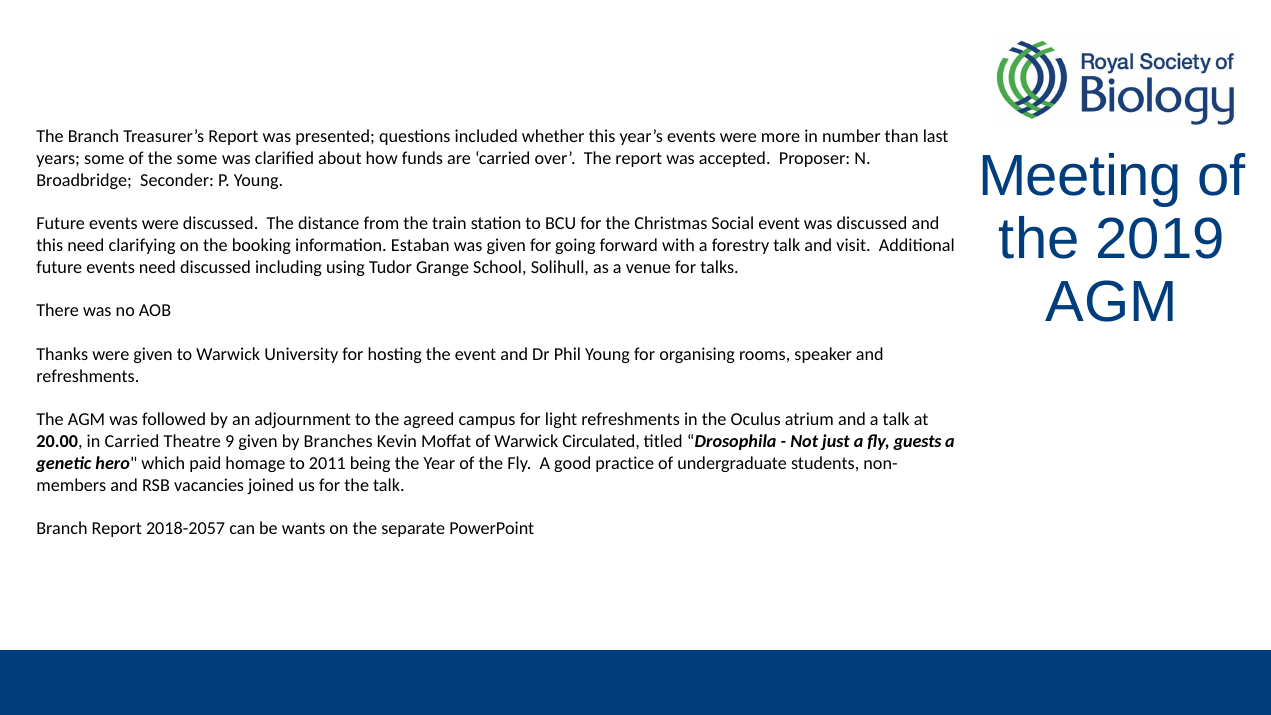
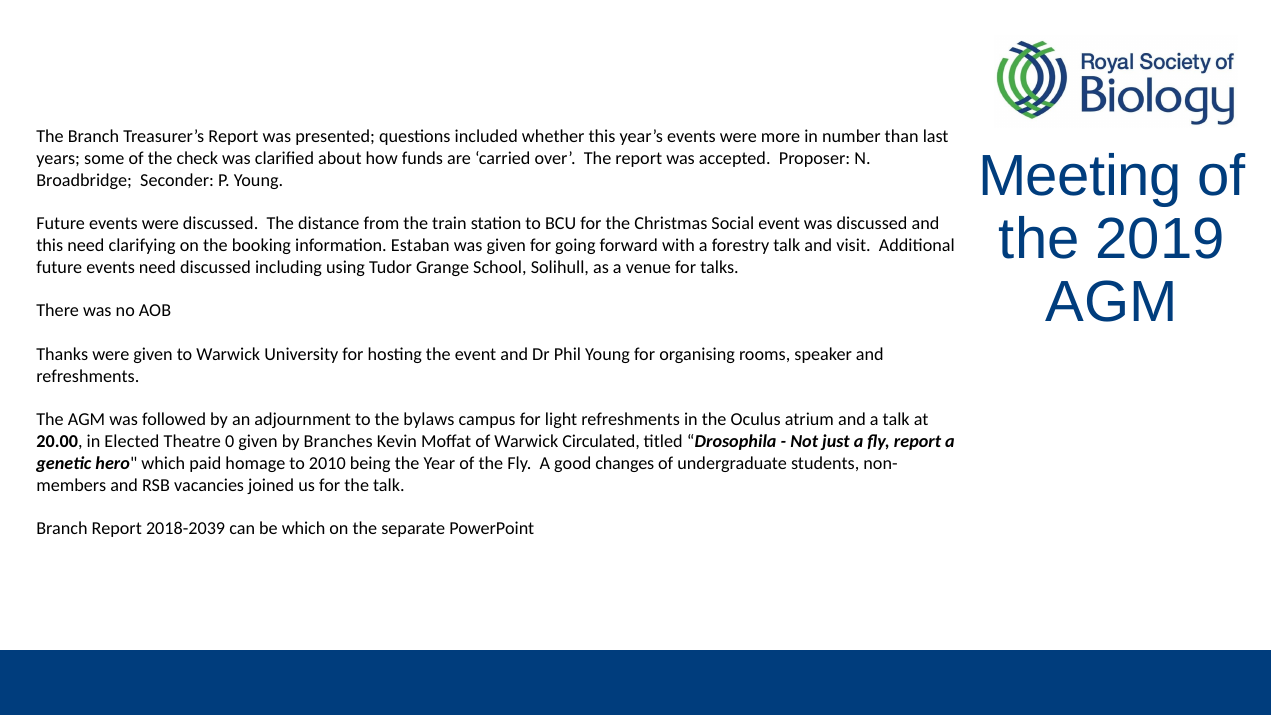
the some: some -> check
agreed: agreed -> bylaws
in Carried: Carried -> Elected
9: 9 -> 0
fly guests: guests -> report
2011: 2011 -> 2010
practice: practice -> changes
2018-2057: 2018-2057 -> 2018-2039
be wants: wants -> which
